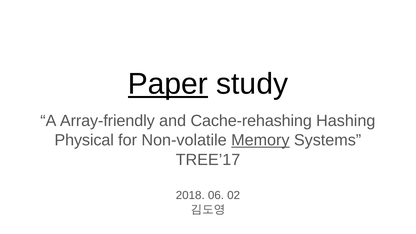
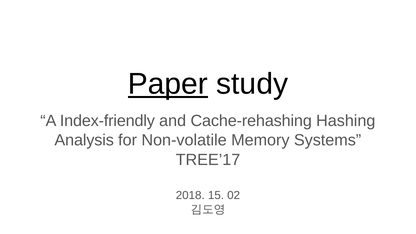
Array-friendly: Array-friendly -> Index-friendly
Physical: Physical -> Analysis
Memory underline: present -> none
06: 06 -> 15
